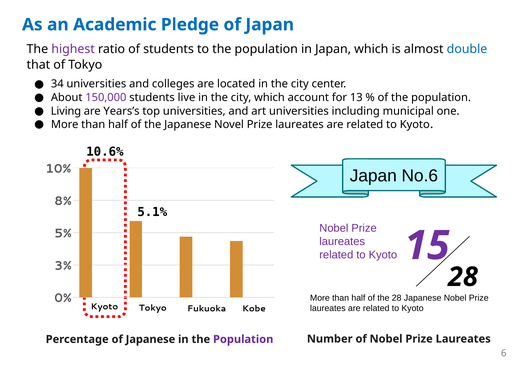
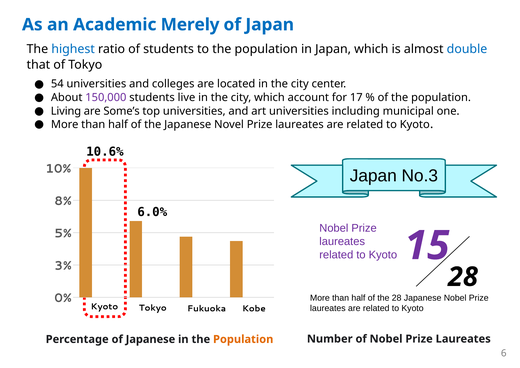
Pledge: Pledge -> Merely
highest colour: purple -> blue
34: 34 -> 54
13: 13 -> 17
Years’s: Years’s -> Some’s
No.6: No.6 -> No.3
5.1%: 5.1% -> 6.0%
Population at (243, 339) colour: purple -> orange
